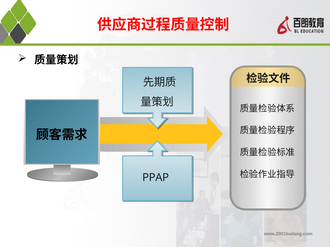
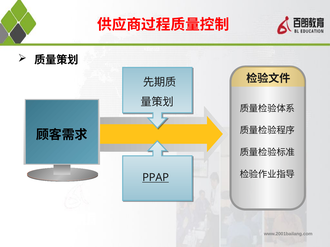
PPAP underline: none -> present
